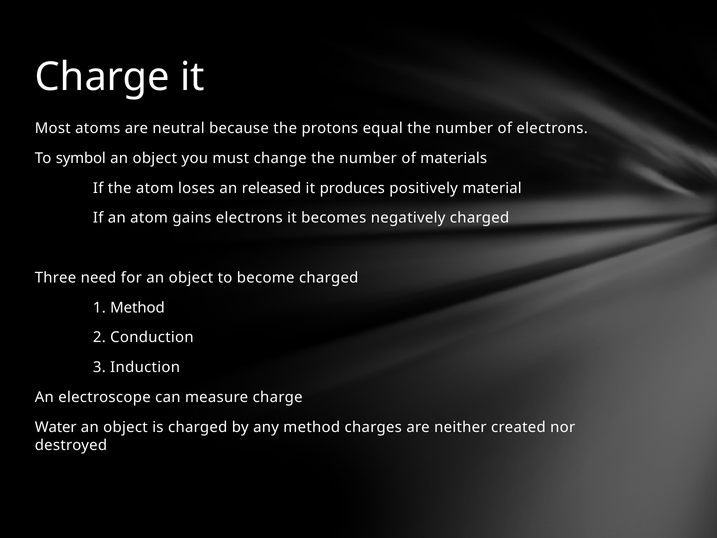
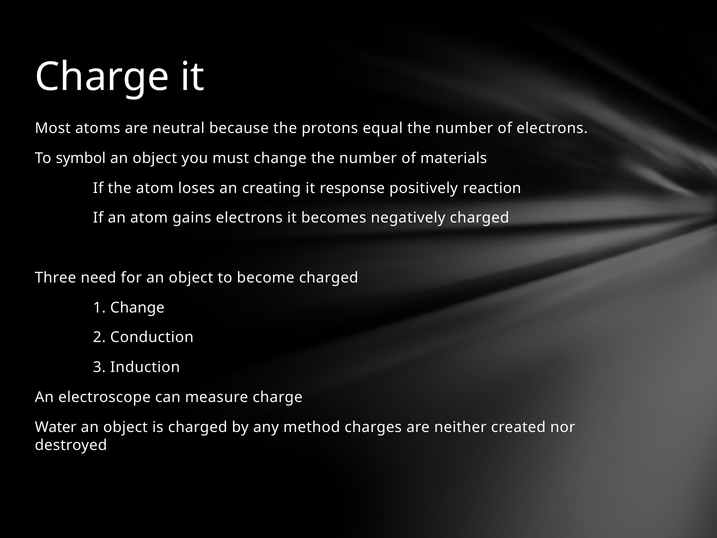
released: released -> creating
produces: produces -> response
material: material -> reaction
1 Method: Method -> Change
